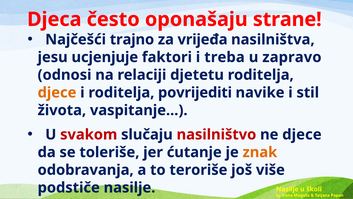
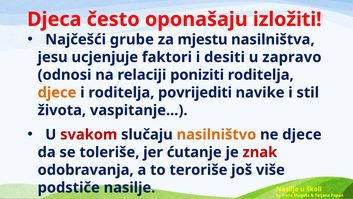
strane: strane -> izložiti
trajno: trajno -> grube
vrijeđa: vrijeđa -> mjestu
treba: treba -> desiti
djetetu: djetetu -> poniziti
nasilništvo colour: red -> orange
znak colour: orange -> red
